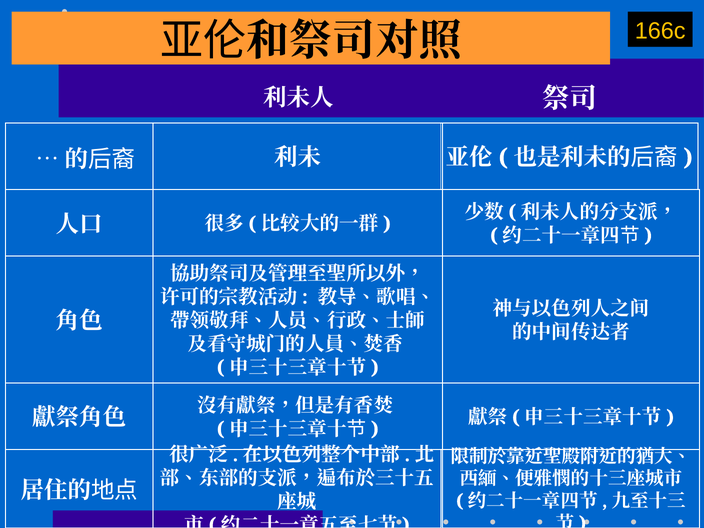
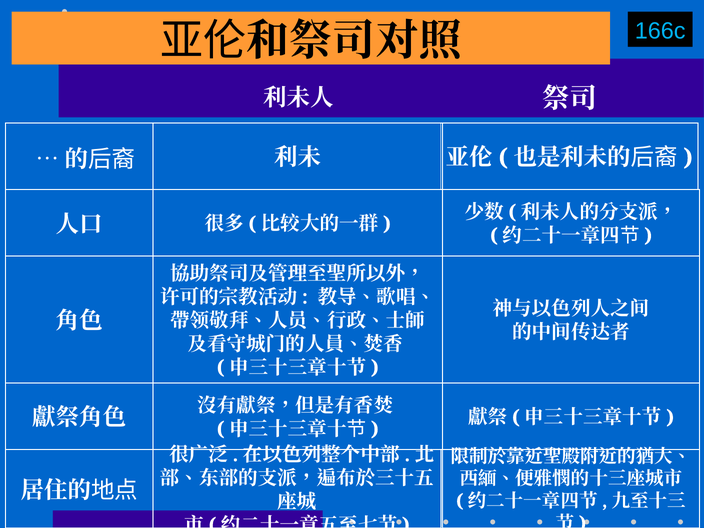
166c colour: yellow -> light blue
